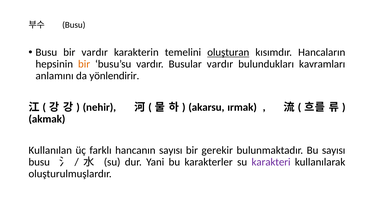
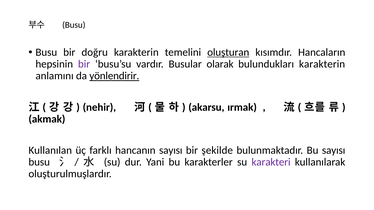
bir vardır: vardır -> doğru
bir at (84, 64) colour: orange -> purple
Busular vardır: vardır -> olarak
bulundukları kavramları: kavramları -> karakterin
yönlendirir underline: none -> present
gerekir: gerekir -> şekilde
